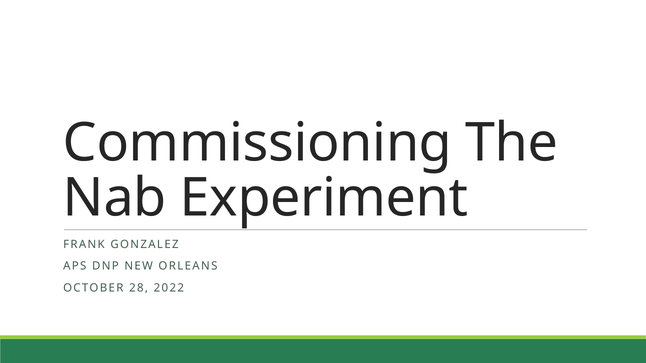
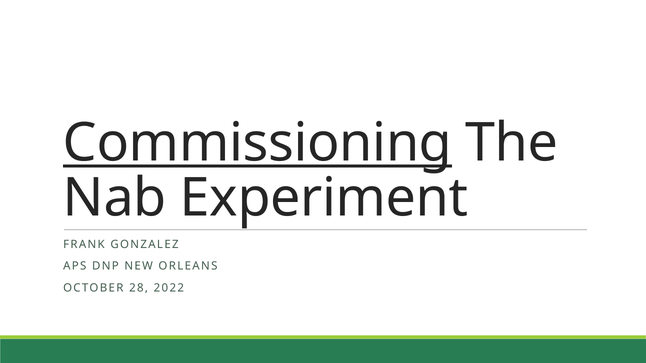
Commissioning underline: none -> present
